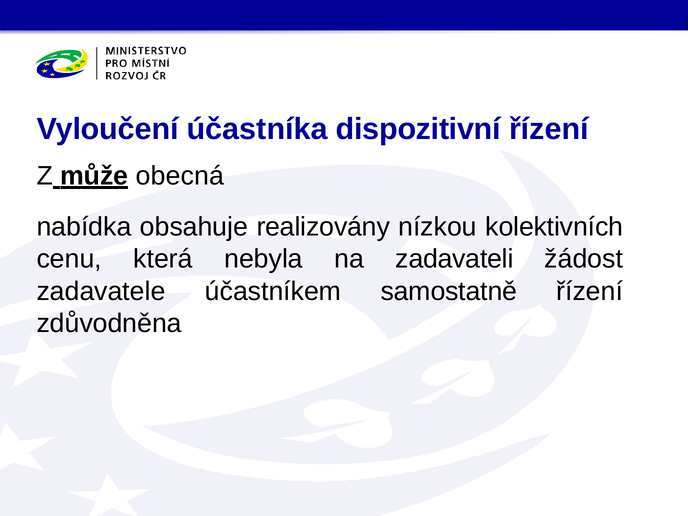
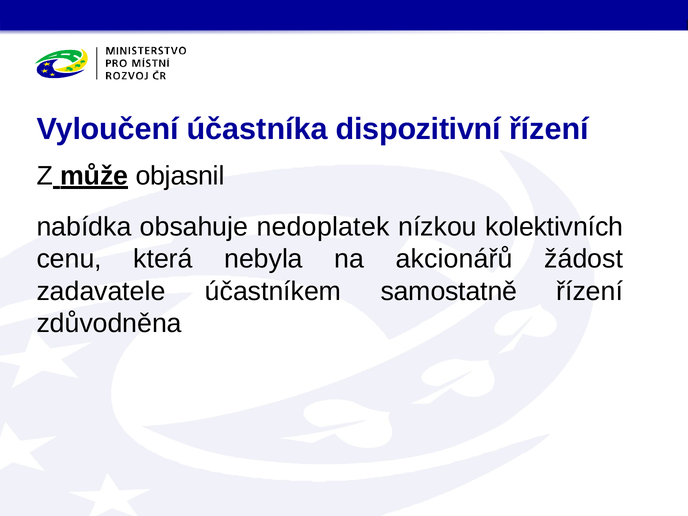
obecná: obecná -> objasnil
realizovány: realizovány -> nedoplatek
zadavateli: zadavateli -> akcionářů
